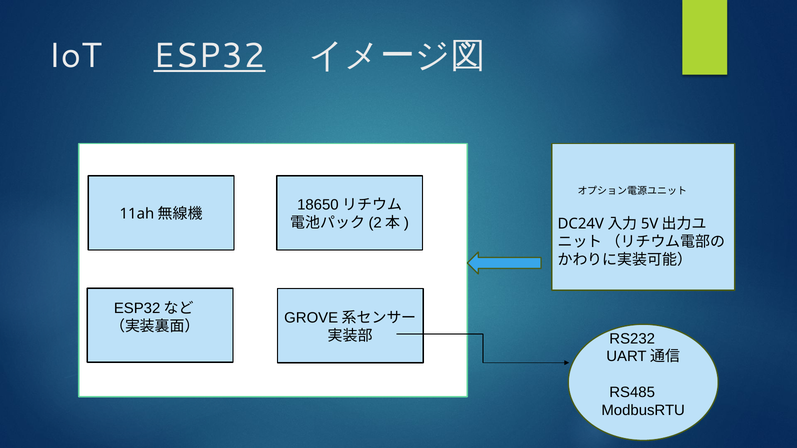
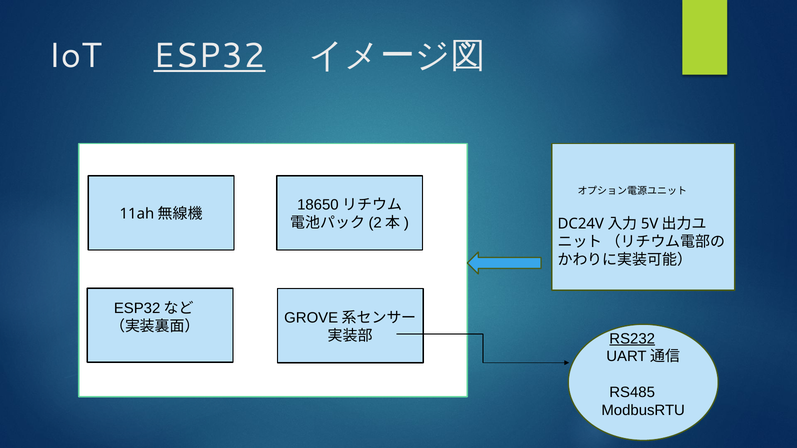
RS232 underline: none -> present
